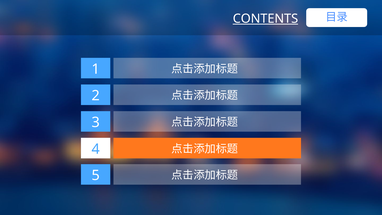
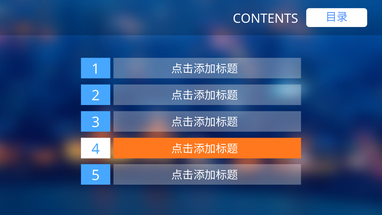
CONTENTS underline: present -> none
